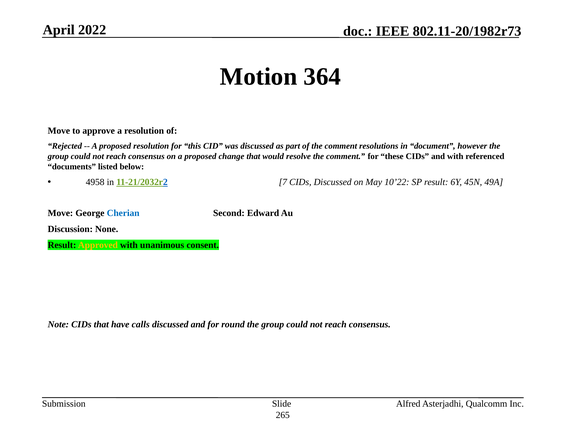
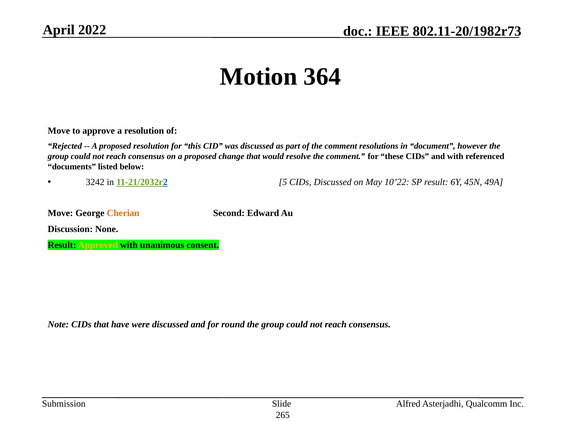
4958: 4958 -> 3242
7: 7 -> 5
Cherian colour: blue -> orange
calls: calls -> were
